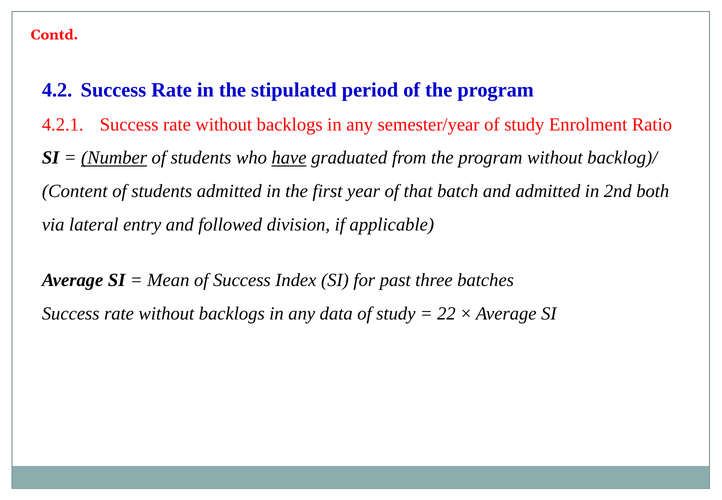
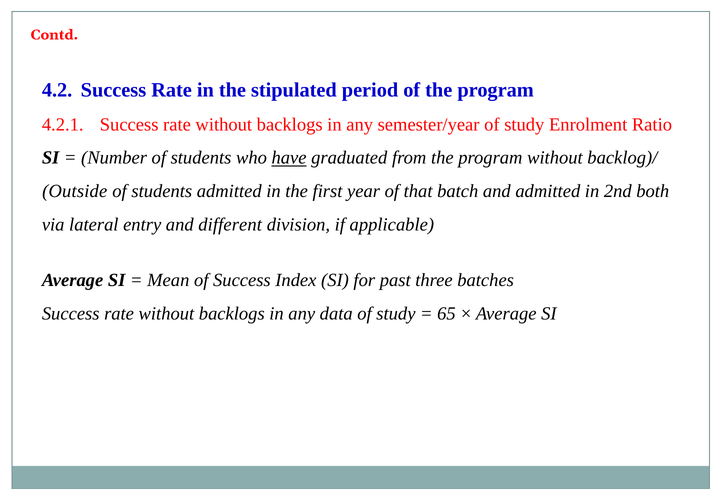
Number underline: present -> none
Content: Content -> Outside
followed: followed -> different
22: 22 -> 65
